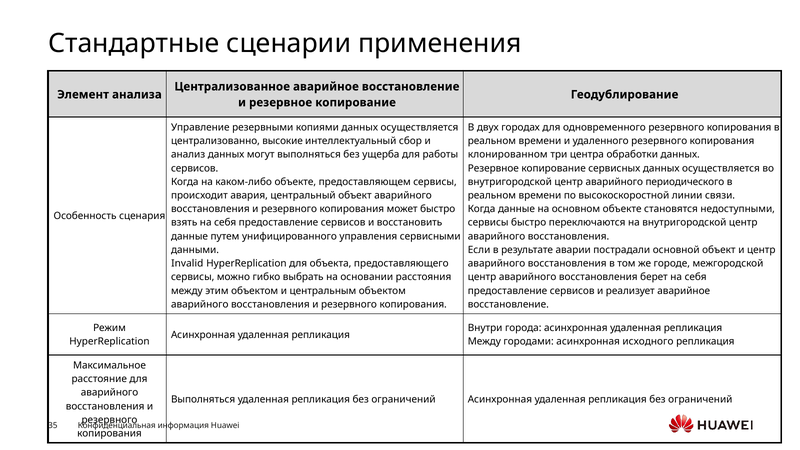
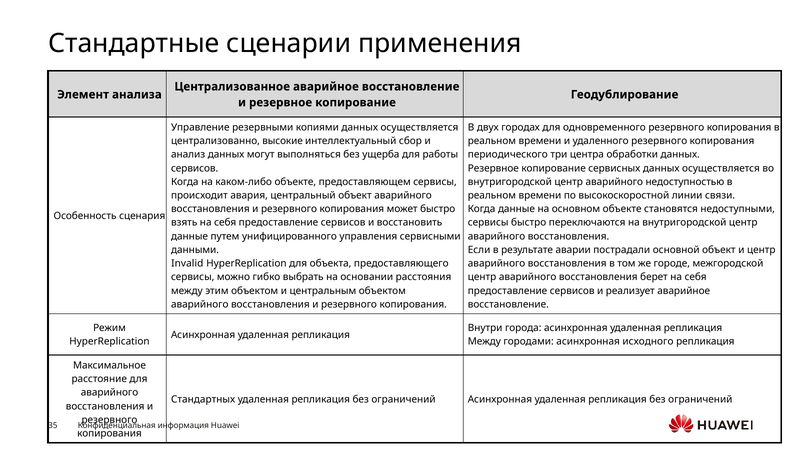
клонированном: клонированном -> периодического
периодического: периодического -> недоступностью
Выполняться at (203, 399): Выполняться -> Стандартных
